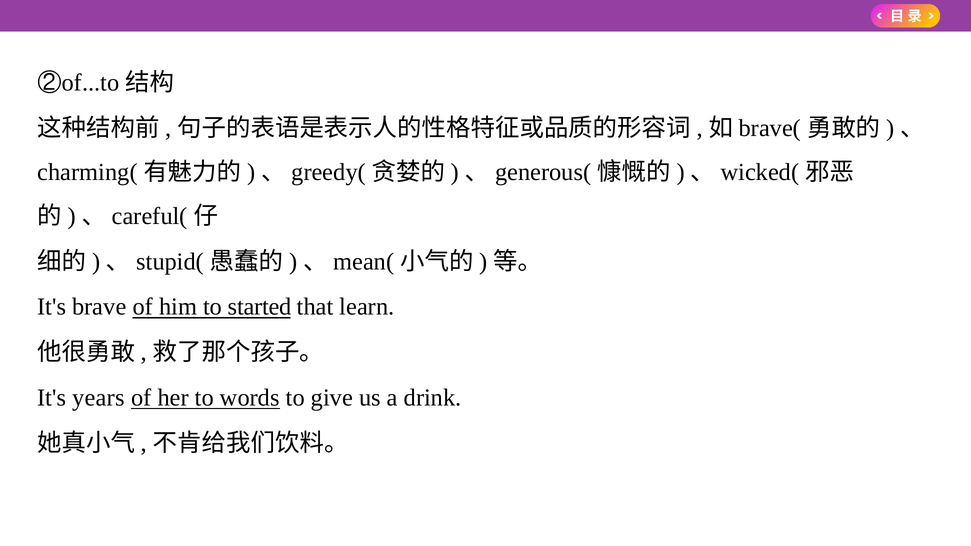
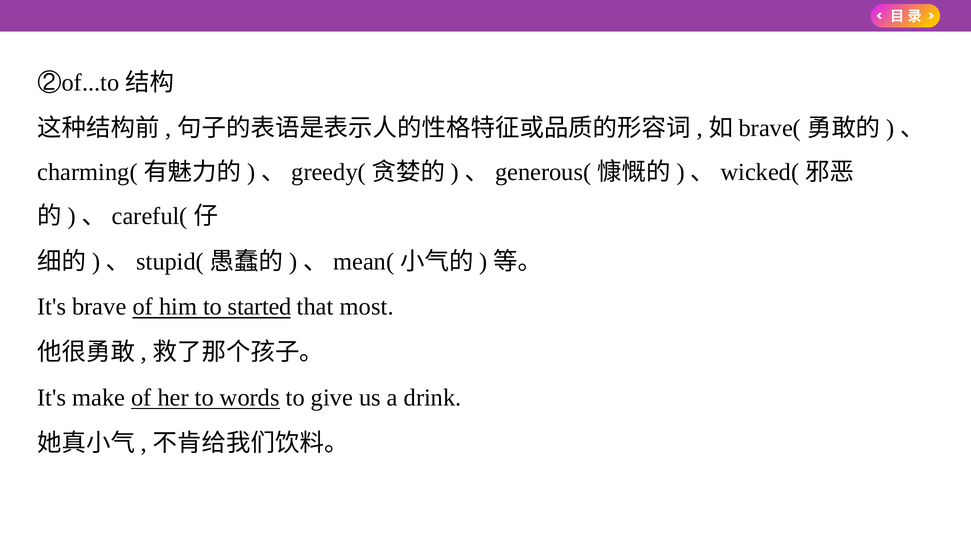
learn: learn -> most
years: years -> make
